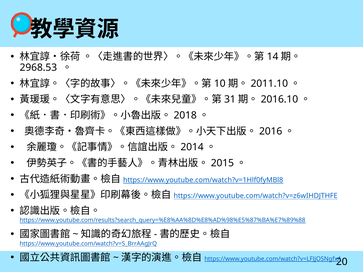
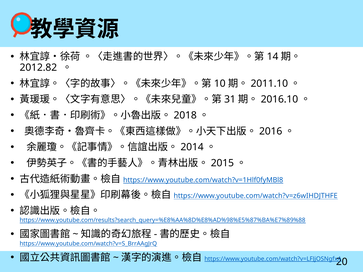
2968.53: 2968.53 -> 2012.82
